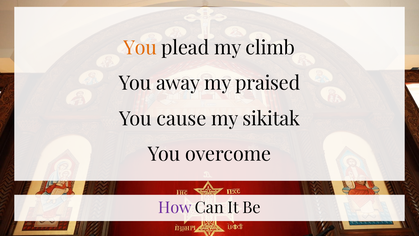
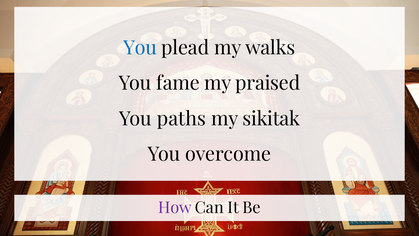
You at (140, 48) colour: orange -> blue
climb: climb -> walks
away: away -> fame
cause: cause -> paths
